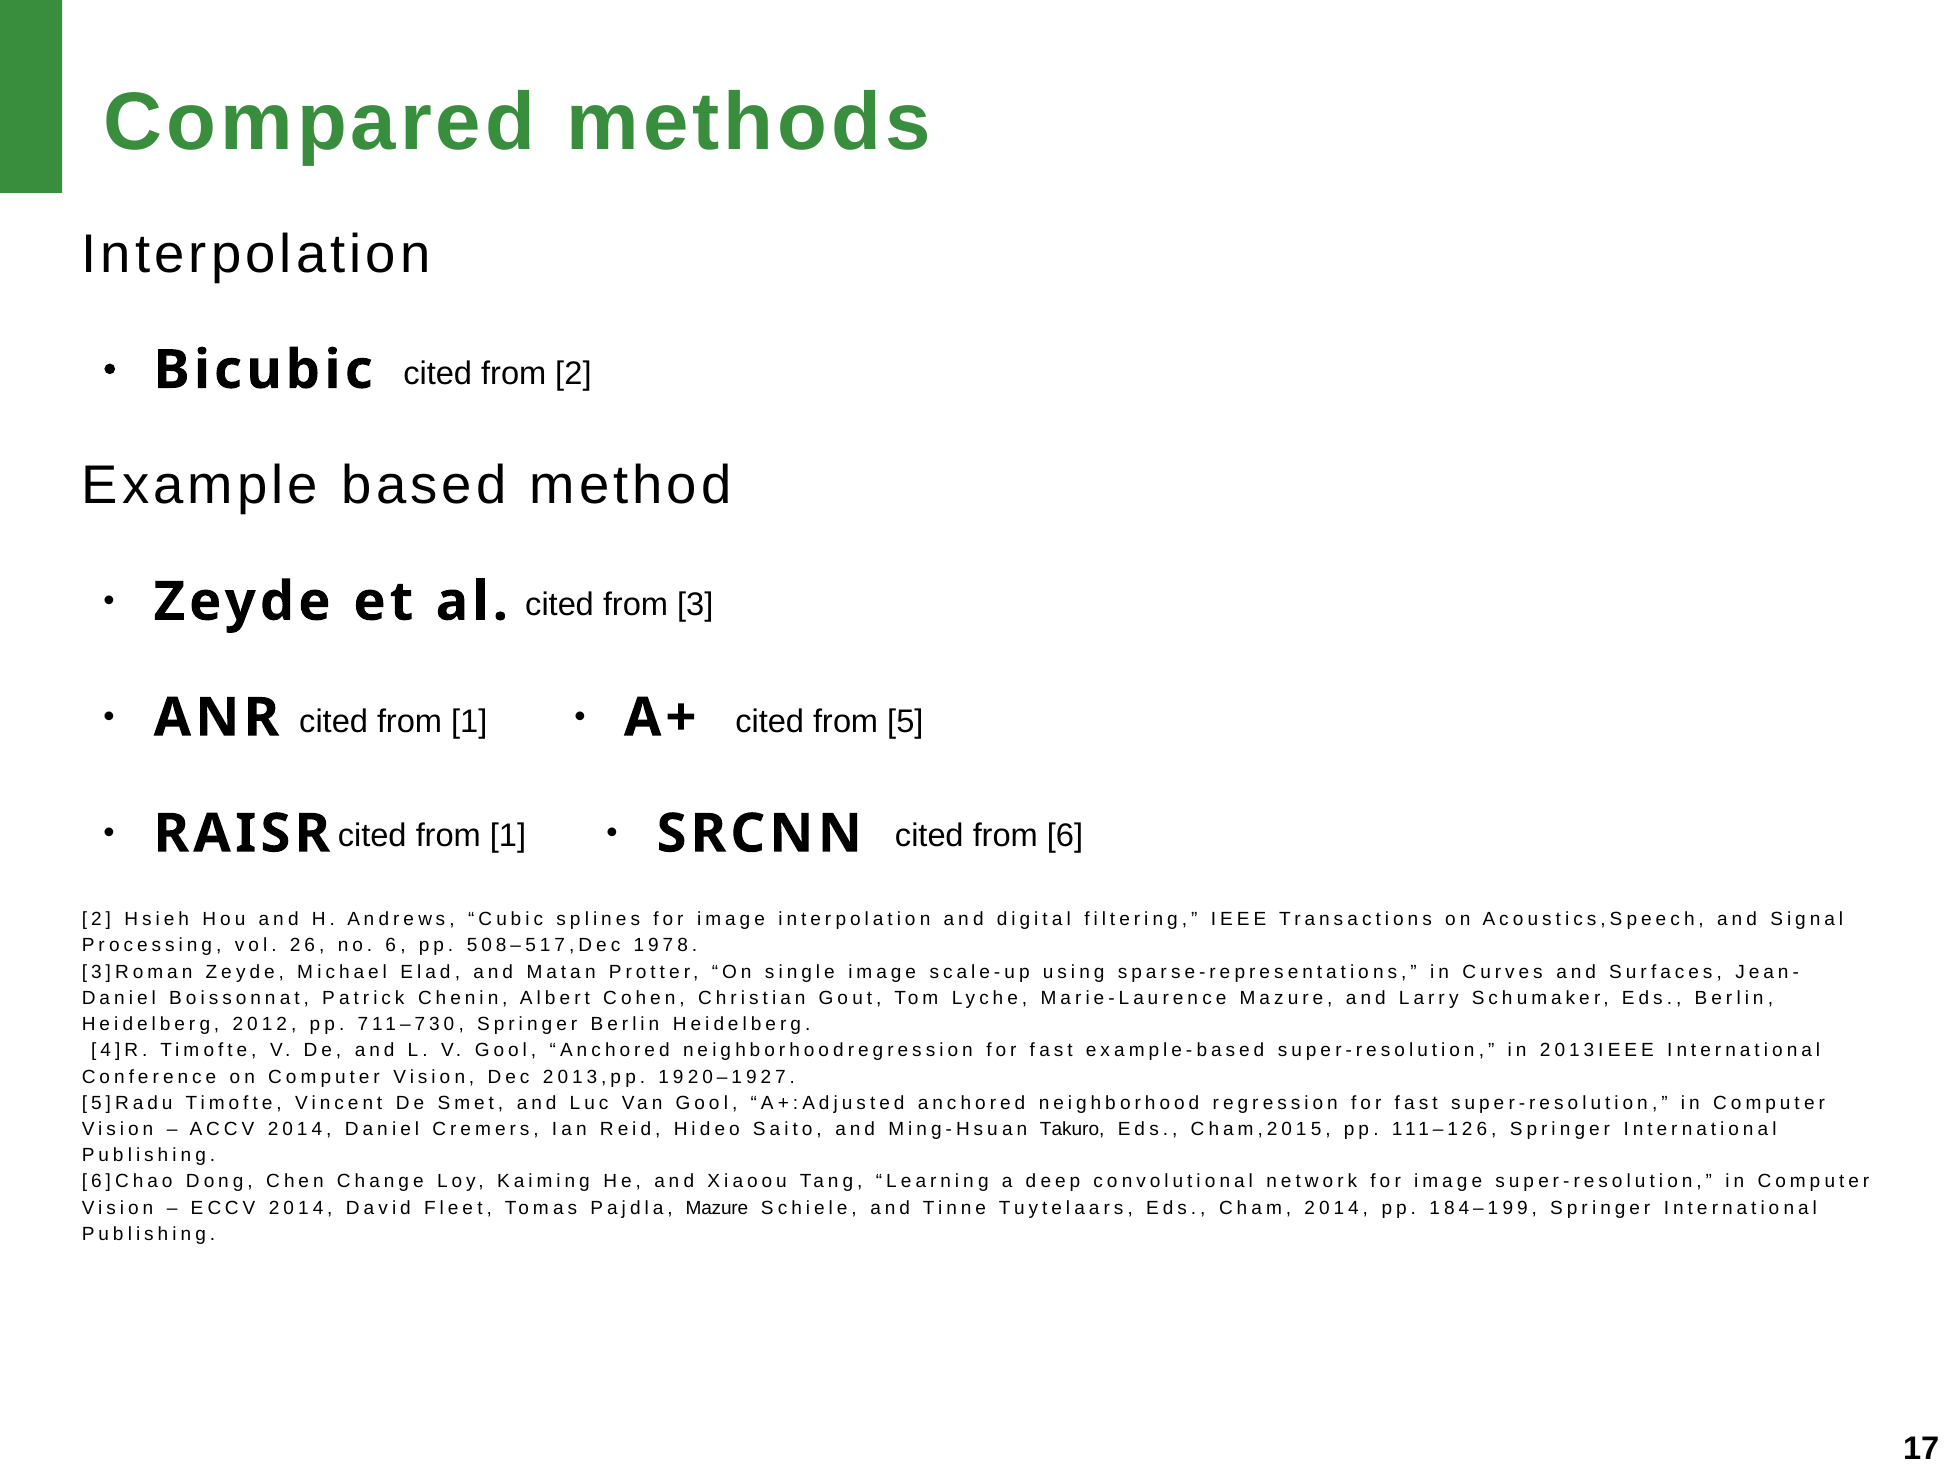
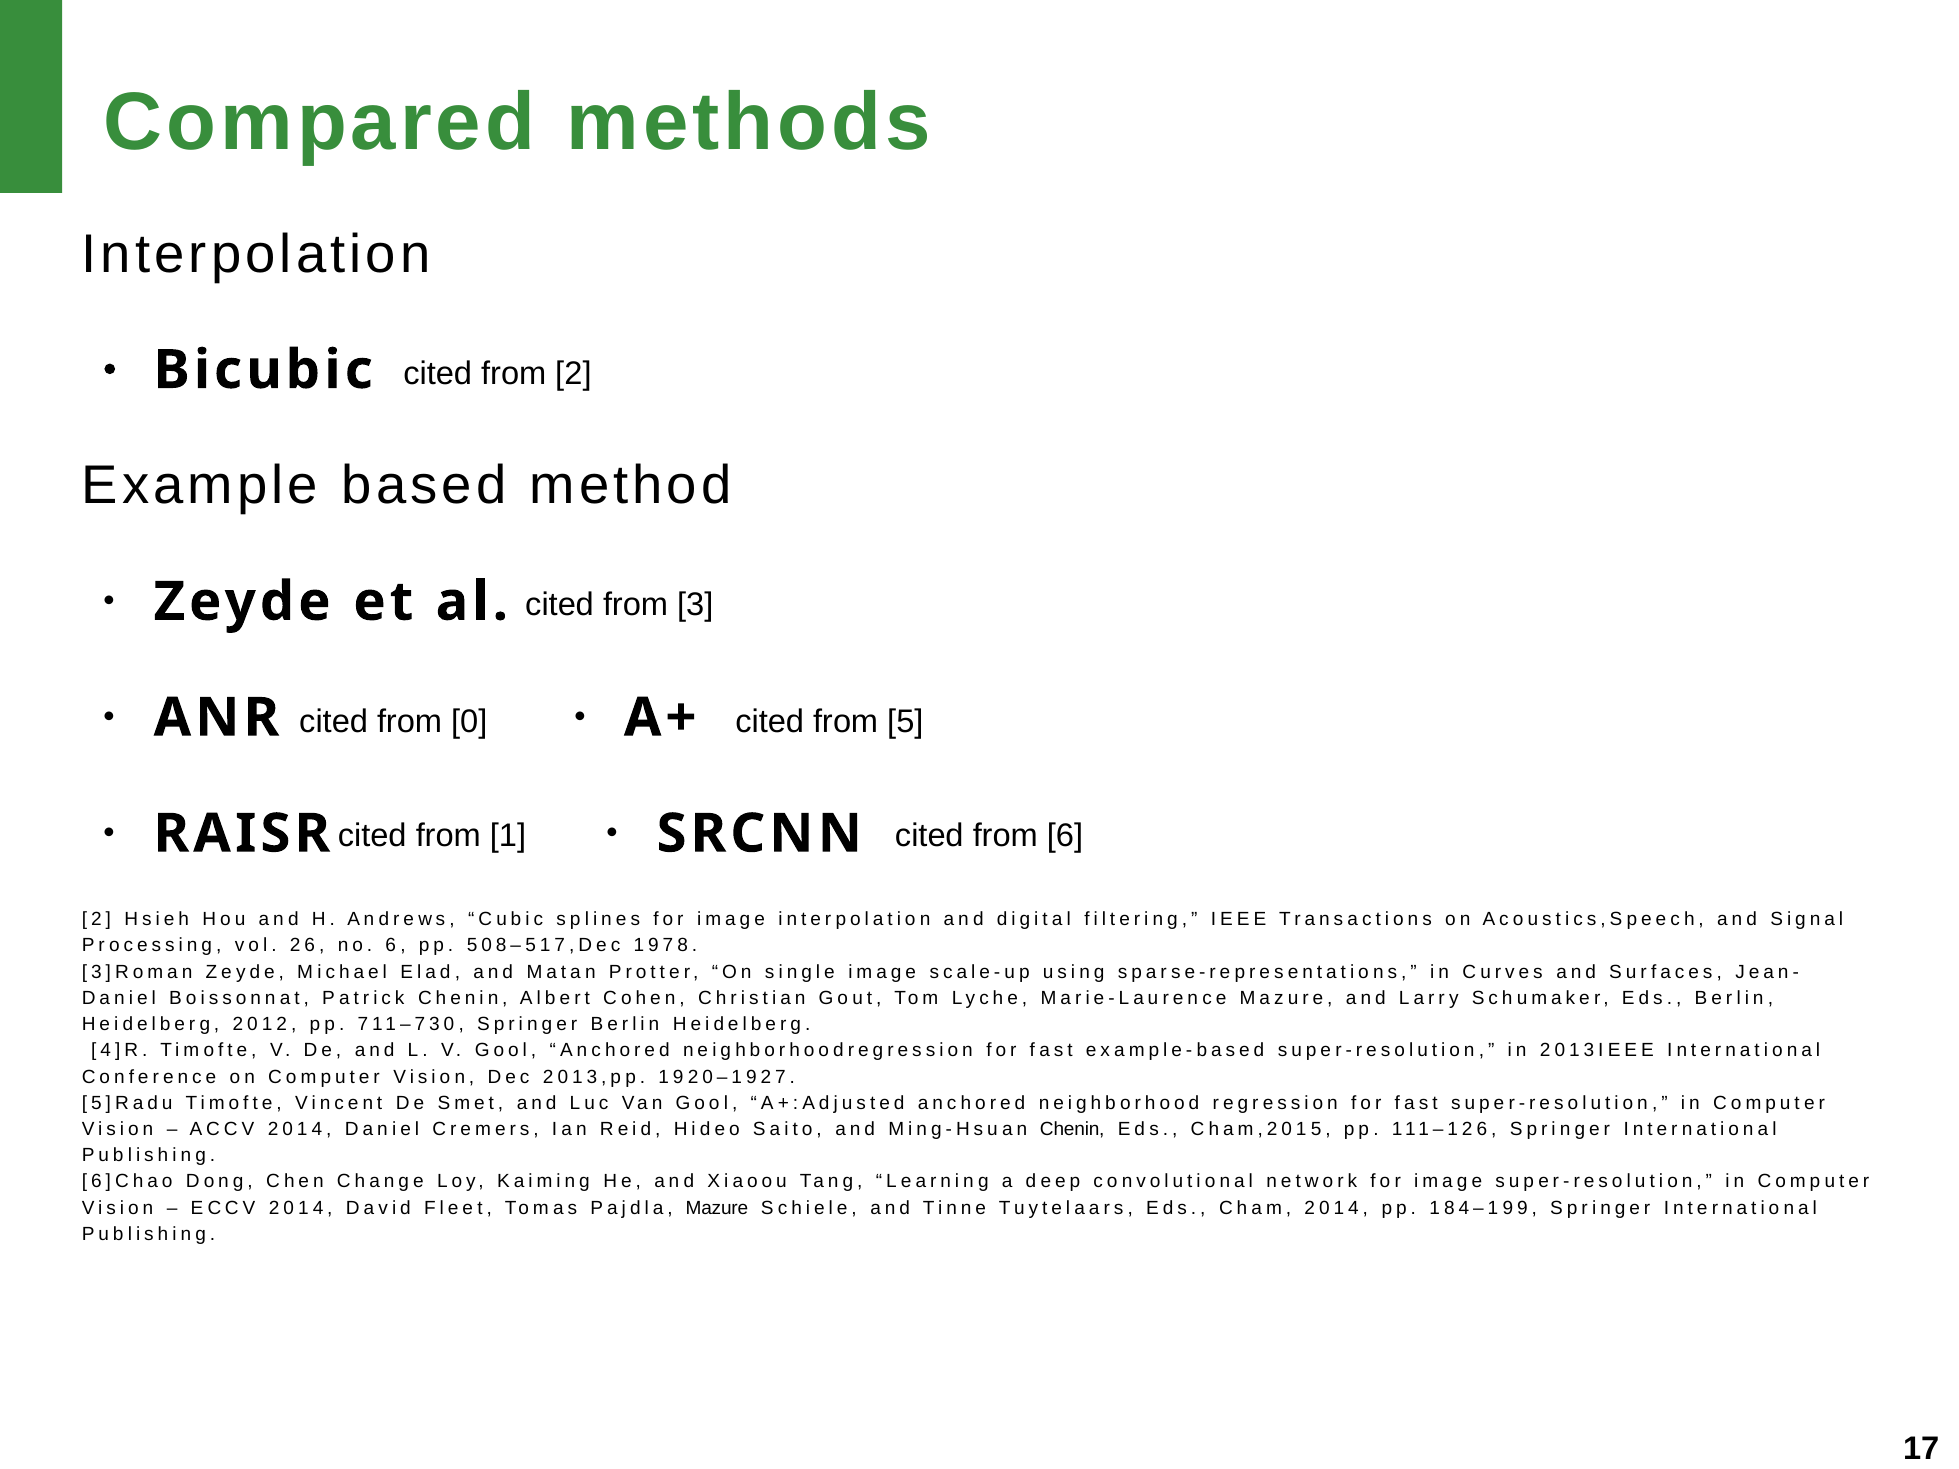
1 at (469, 722): 1 -> 0
Ming-Hsuan Takuro: Takuro -> Chenin
